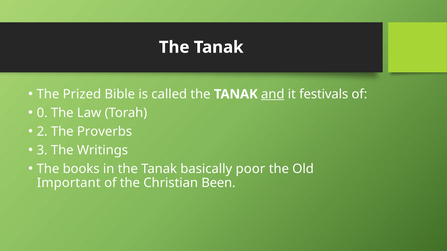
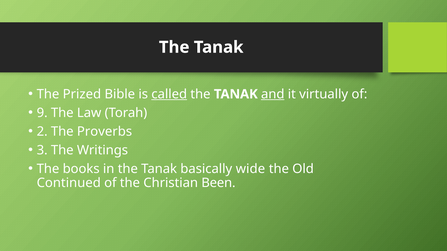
called underline: none -> present
festivals: festivals -> virtually
0: 0 -> 9
poor: poor -> wide
Important: Important -> Continued
